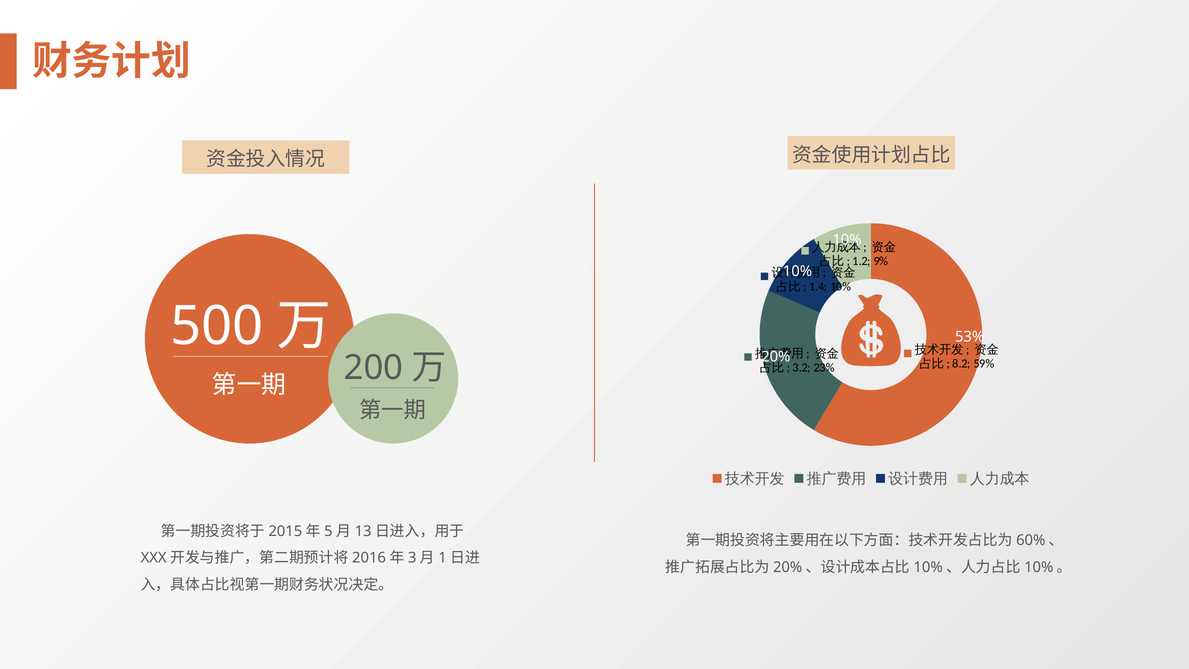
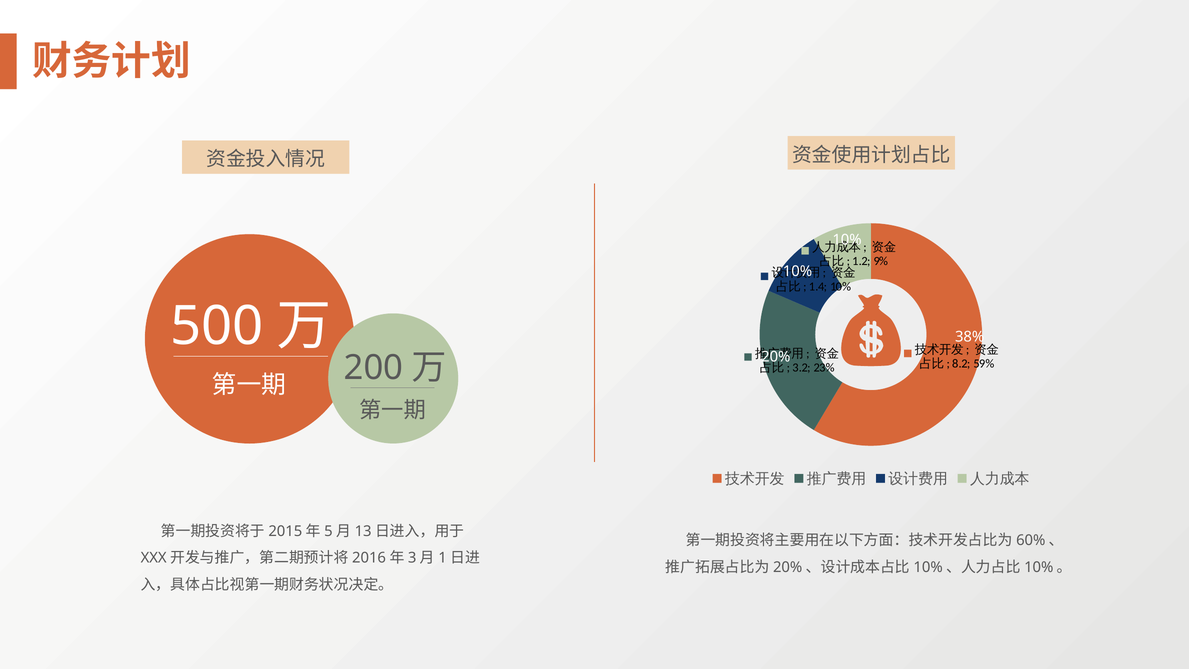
53%: 53% -> 38%
